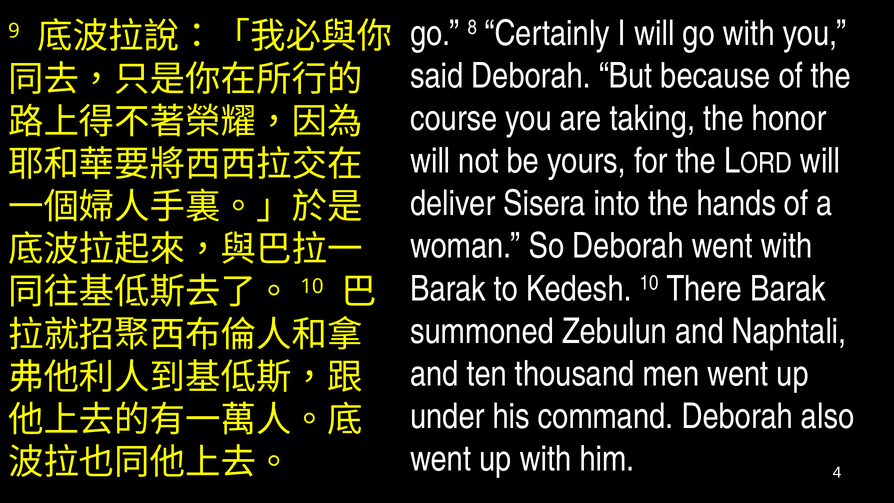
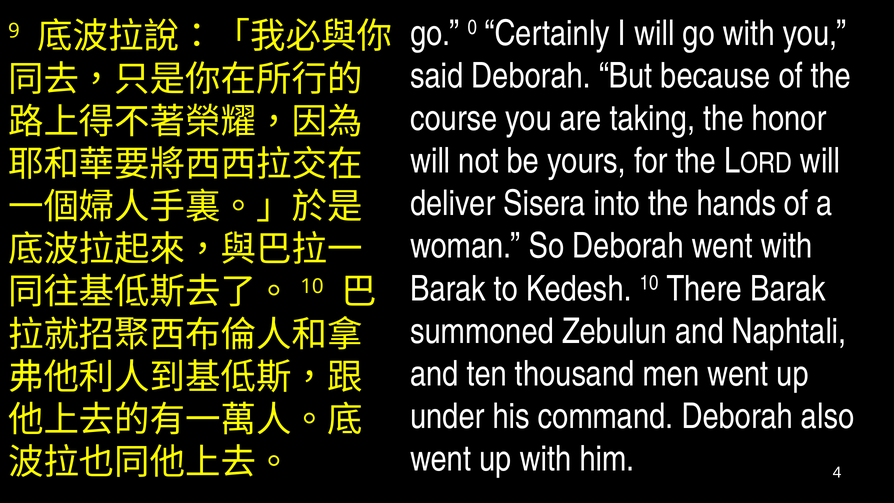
8: 8 -> 0
